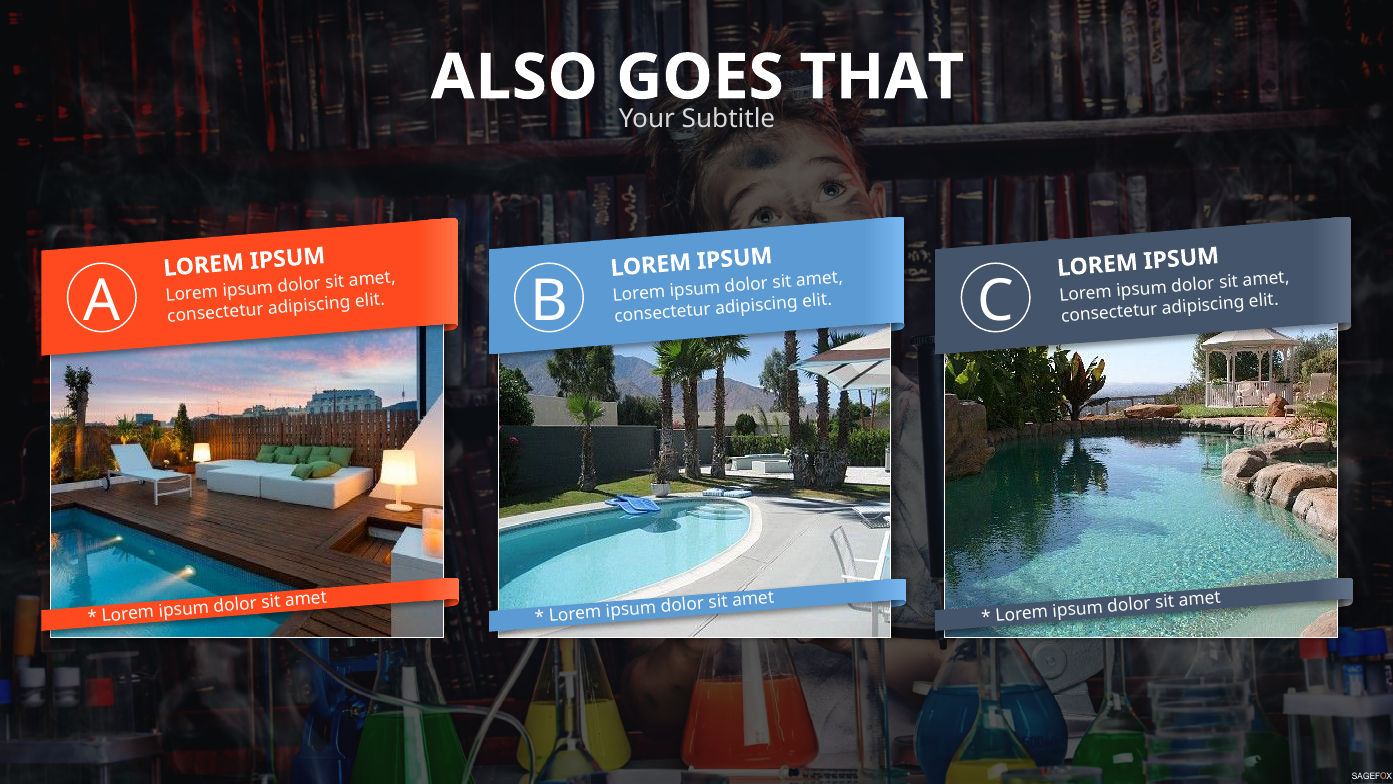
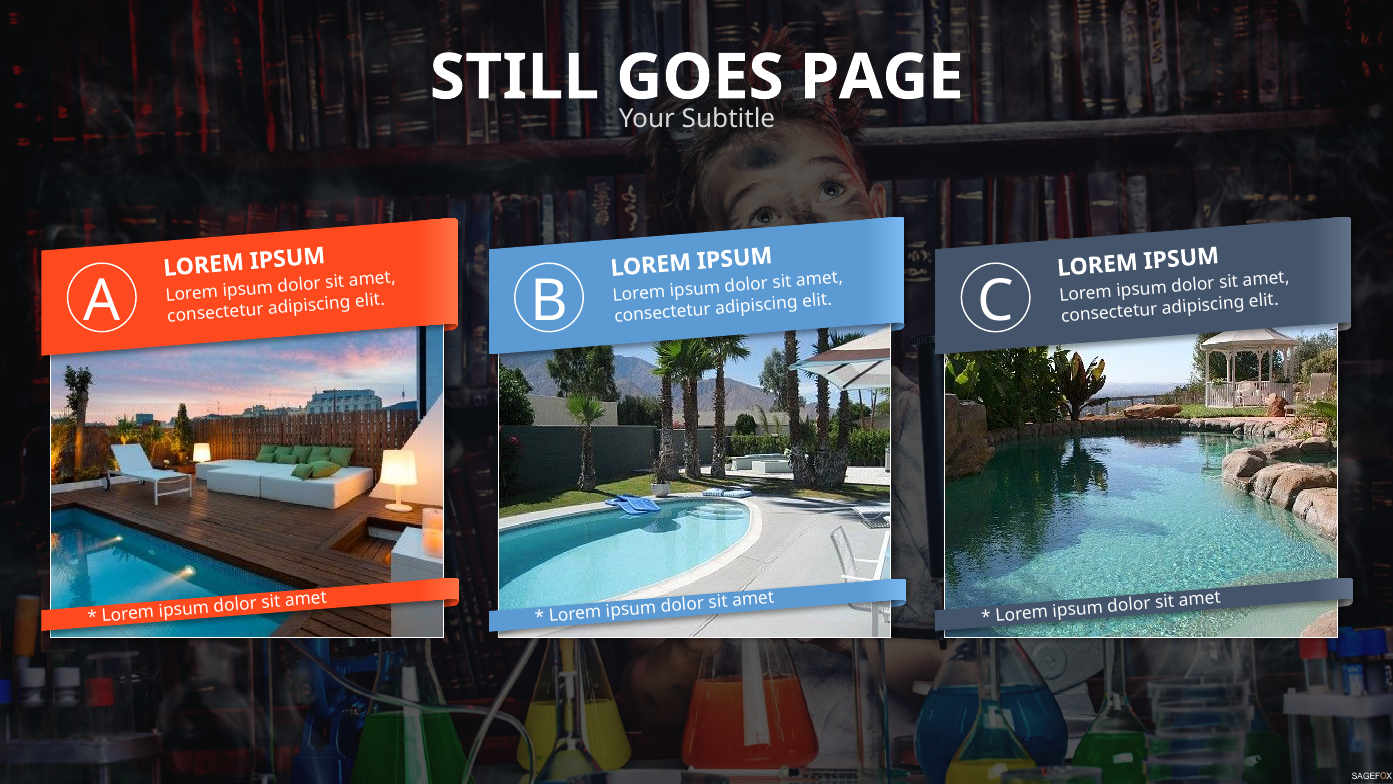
ALSO: ALSO -> STILL
THAT: THAT -> PAGE
